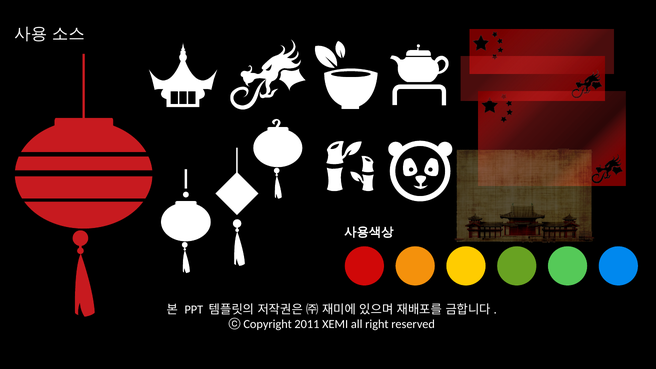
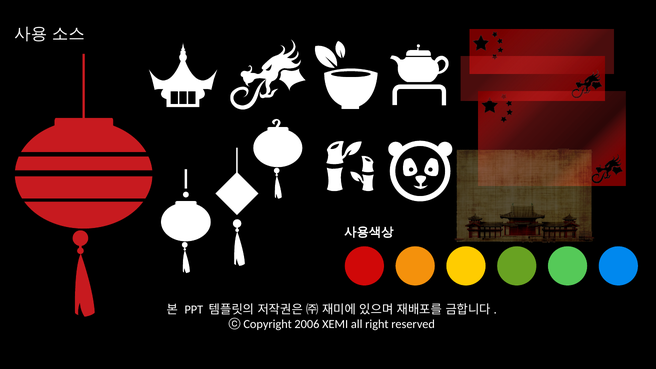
2011: 2011 -> 2006
